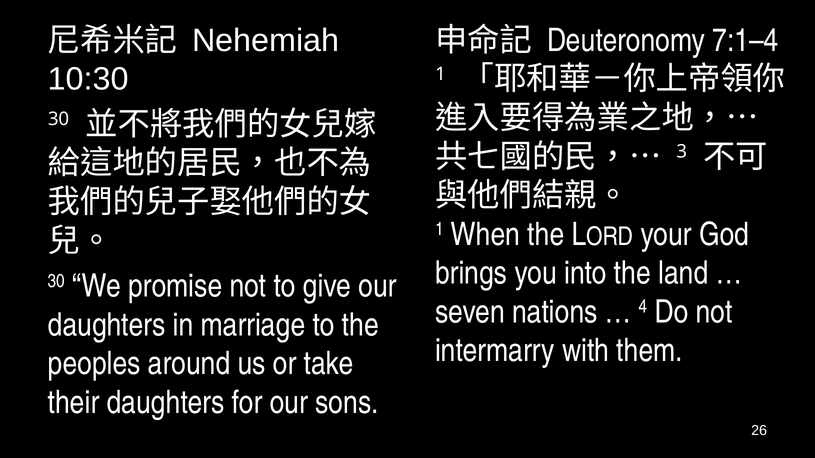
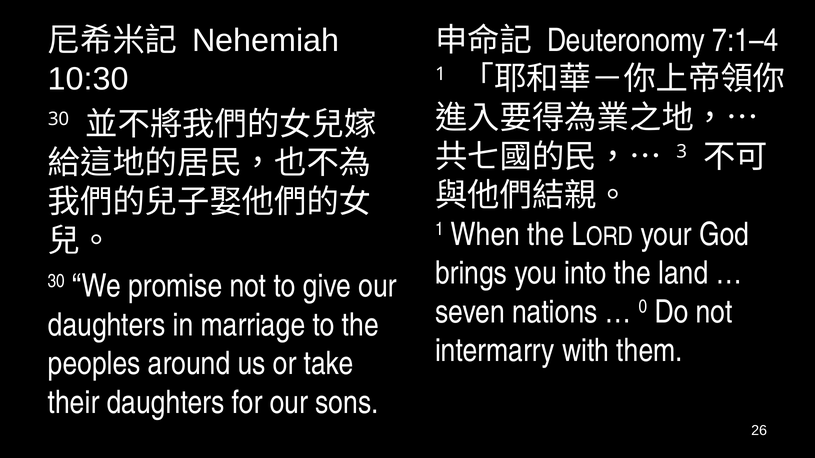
4: 4 -> 0
